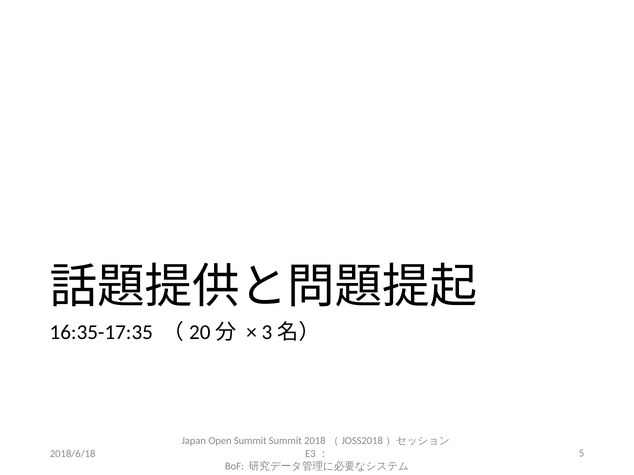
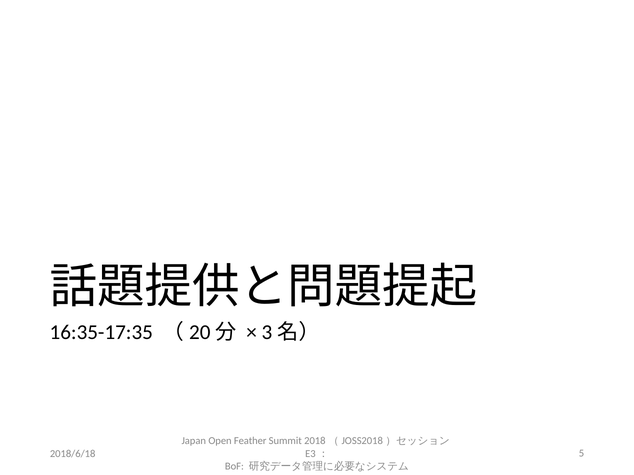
Open Summit: Summit -> Feather
